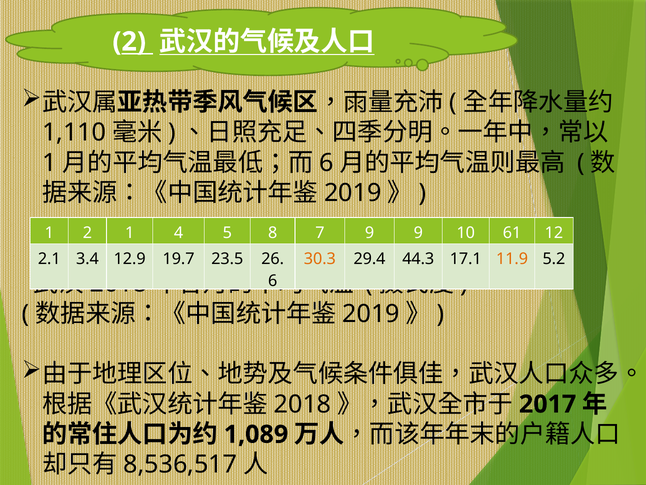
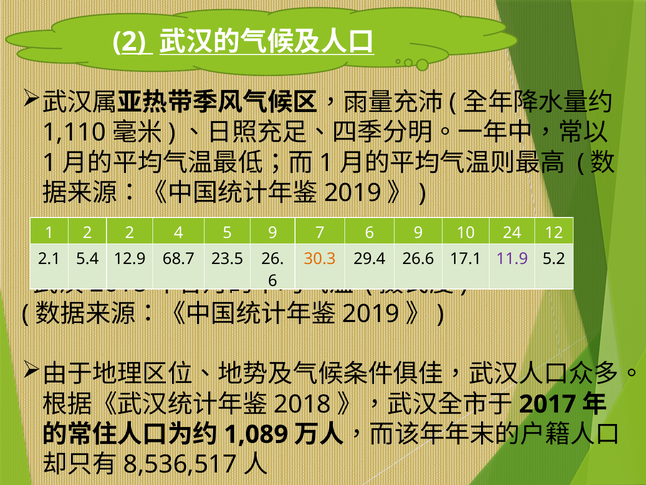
6 at (326, 163): 6 -> 1
2 1: 1 -> 2
5 8: 8 -> 9
7 9: 9 -> 6
61: 61 -> 24
3.4: 3.4 -> 5.4
19.7: 19.7 -> 68.7
44.3: 44.3 -> 26.6
11.9 colour: orange -> purple
